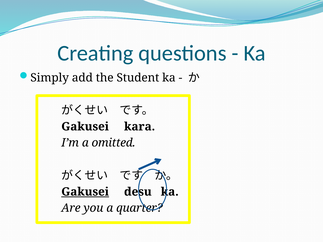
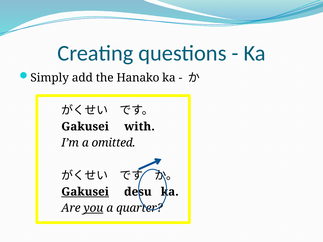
Student: Student -> Hanako
kara: kara -> with
you underline: none -> present
